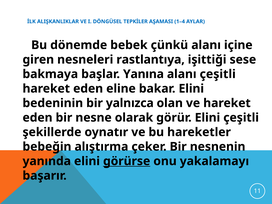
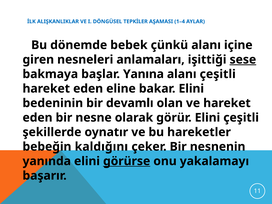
rastlantıya: rastlantıya -> anlamaları
sese underline: none -> present
yalnızca: yalnızca -> devamlı
alıştırma: alıştırma -> kaldığını
